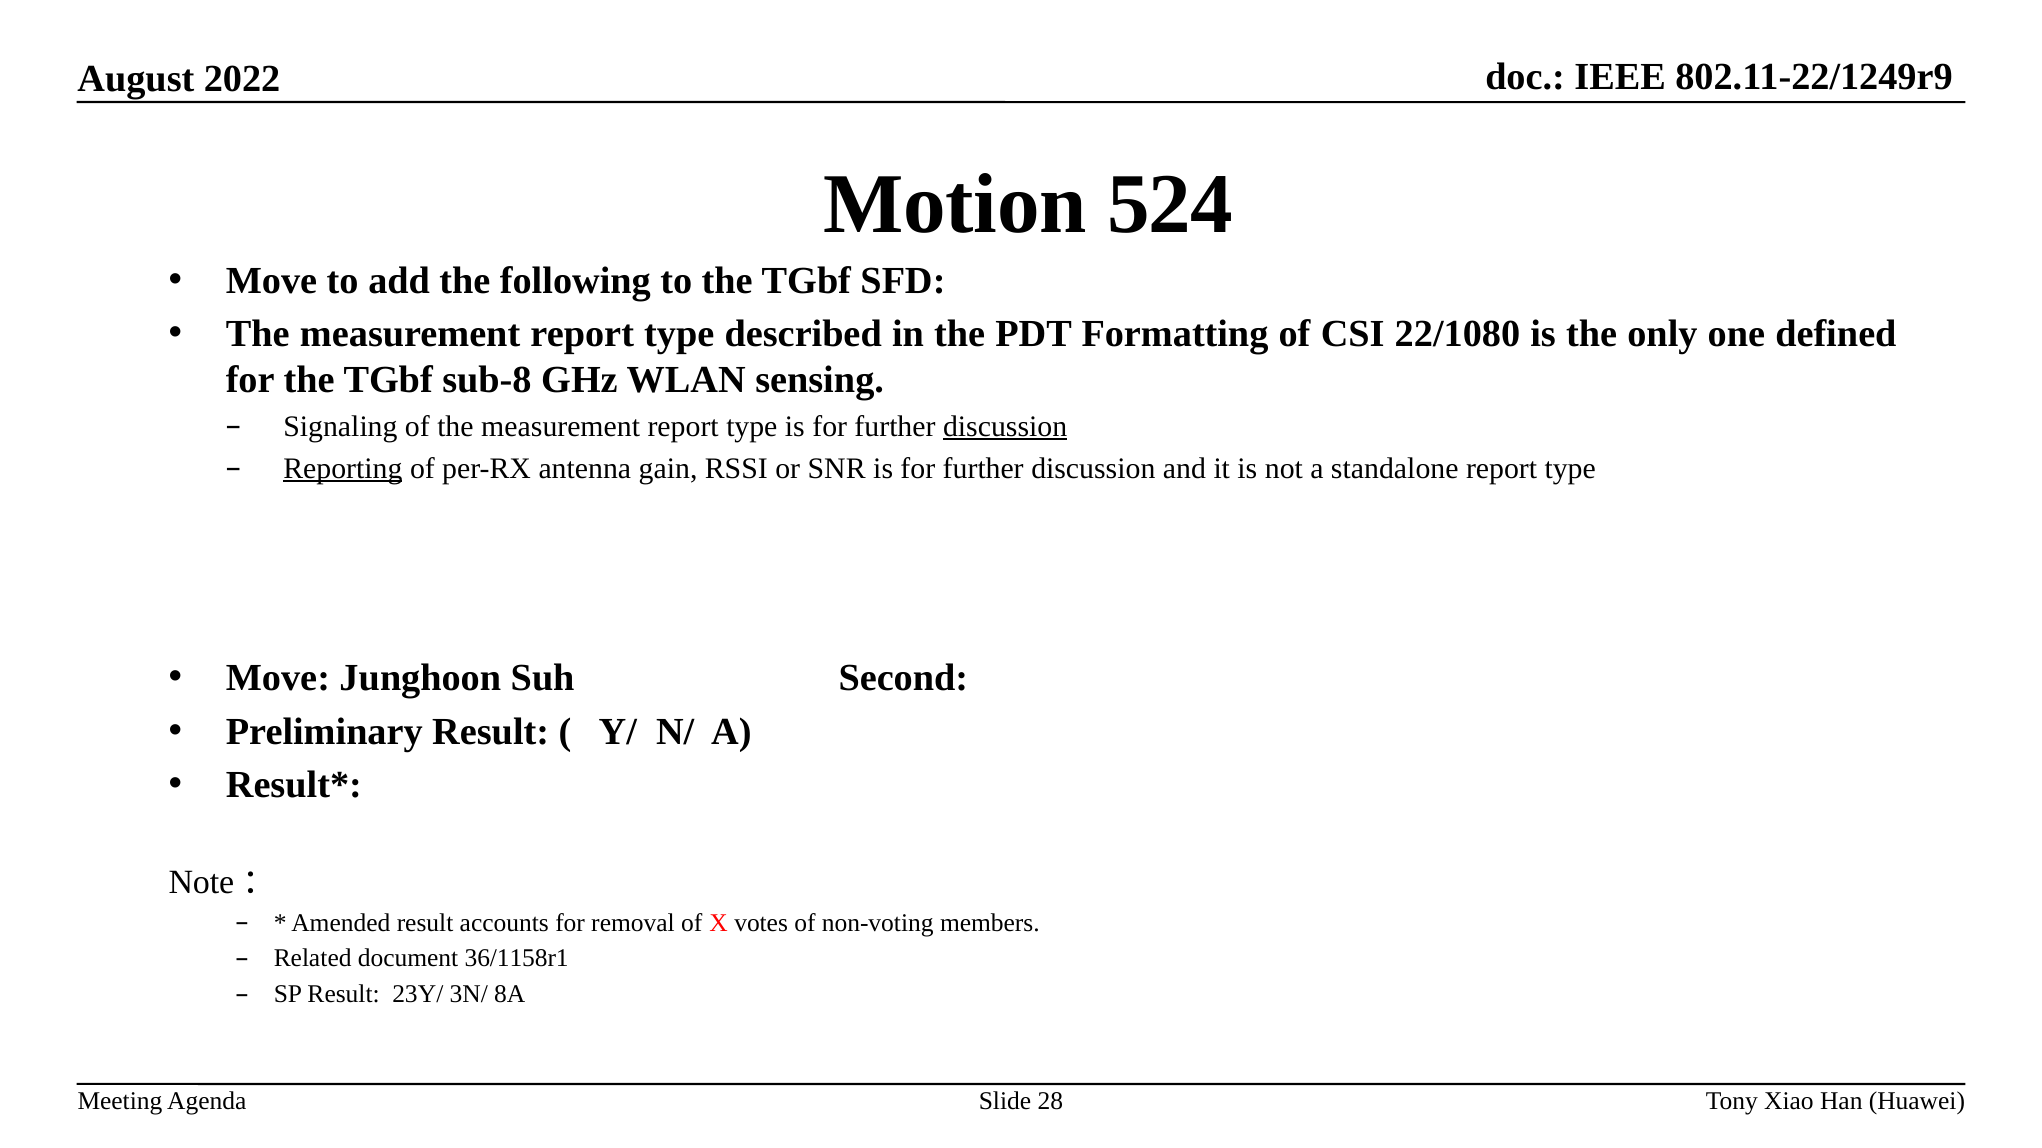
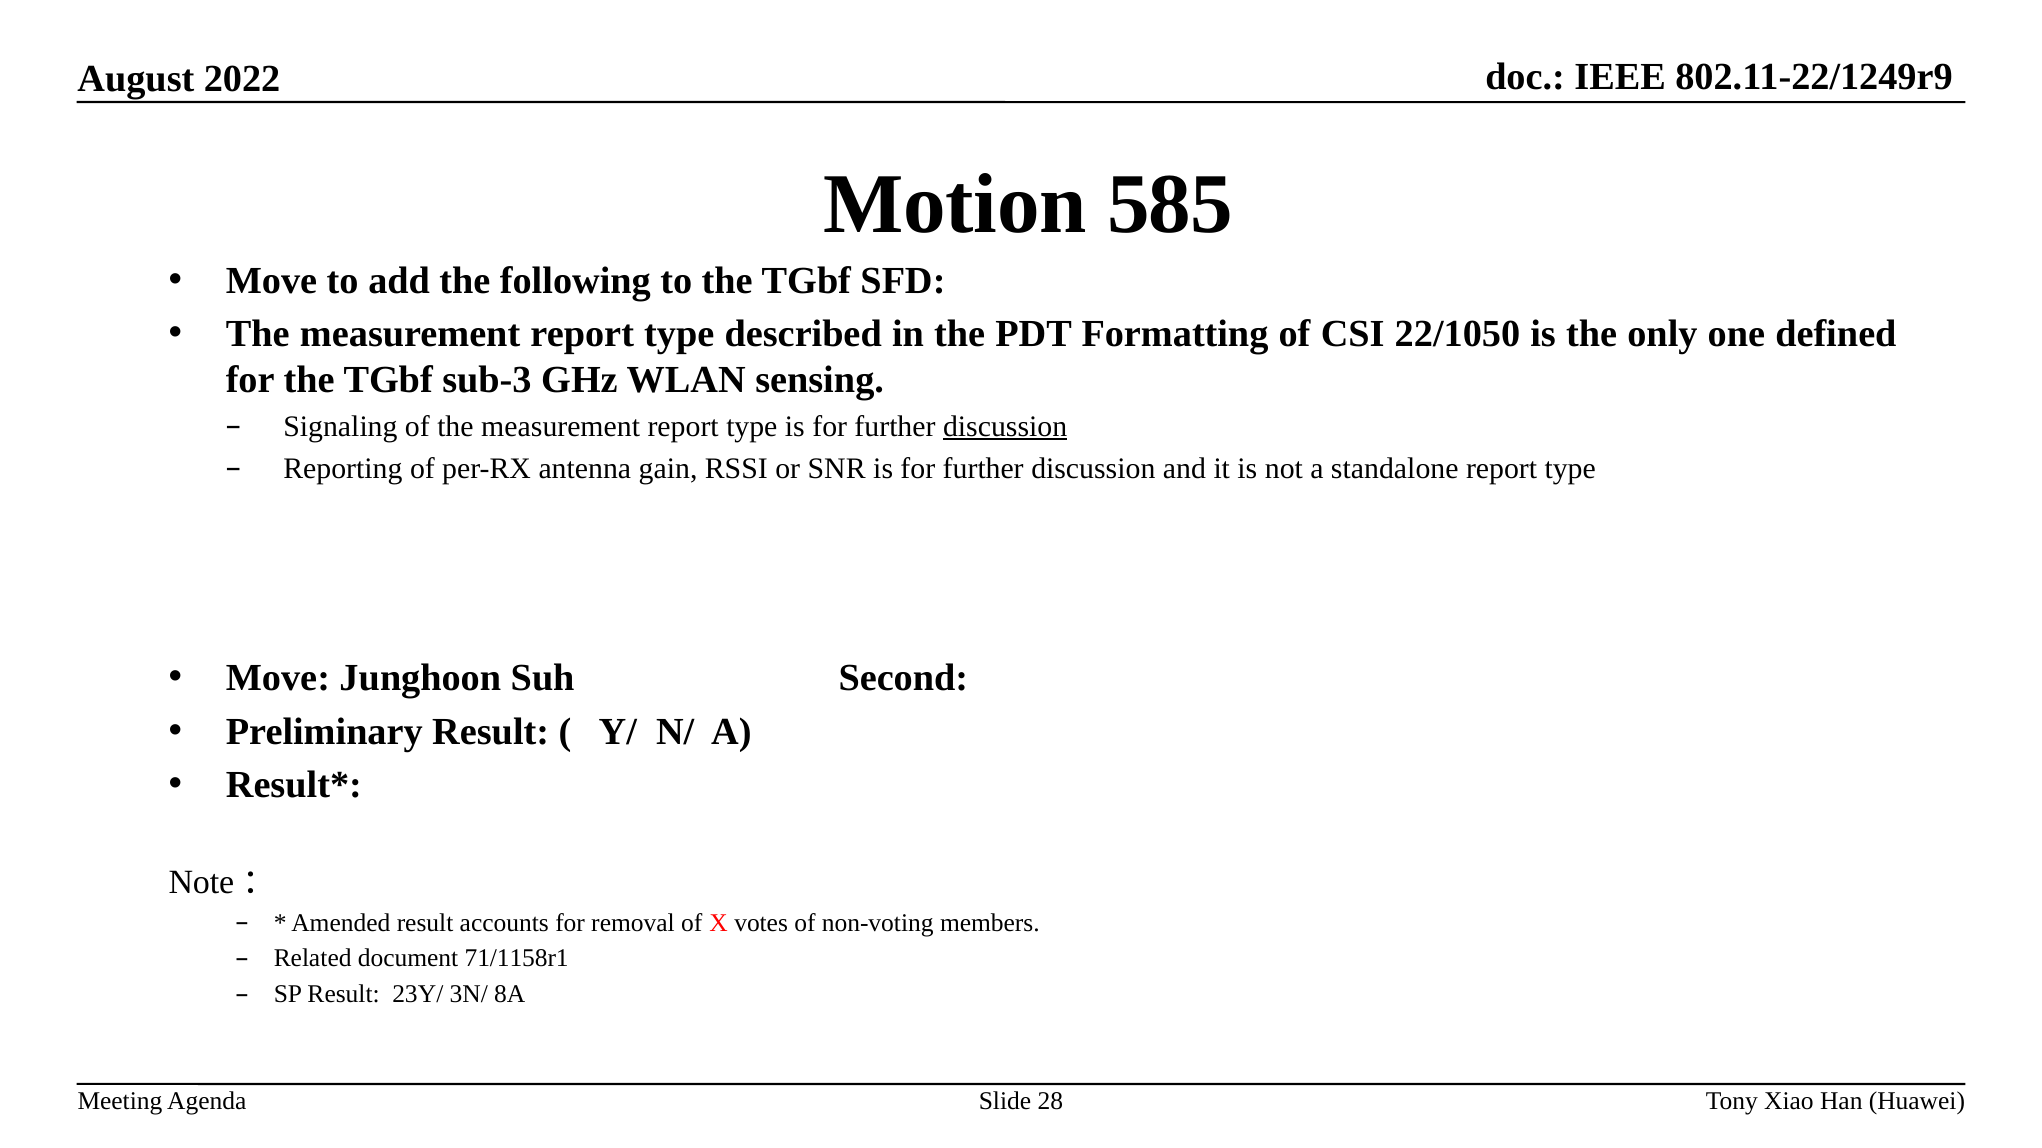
524: 524 -> 585
22/1080: 22/1080 -> 22/1050
sub-8: sub-8 -> sub-3
Reporting underline: present -> none
36/1158r1: 36/1158r1 -> 71/1158r1
